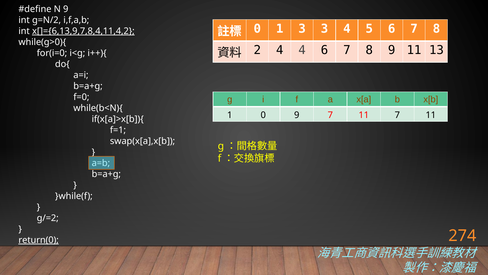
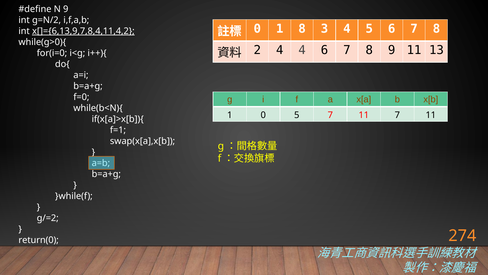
1 3: 3 -> 8
0 9: 9 -> 5
return(0 underline: present -> none
